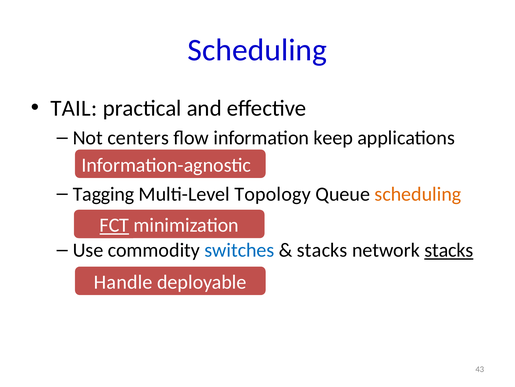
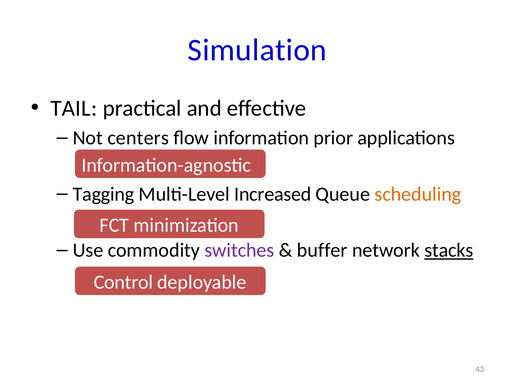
Scheduling at (257, 50): Scheduling -> Simulation
keep: keep -> prior
Topology: Topology -> Increased
FCT underline: present -> none
switches colour: blue -> purple
stacks at (322, 250): stacks -> buffer
Handle: Handle -> Control
